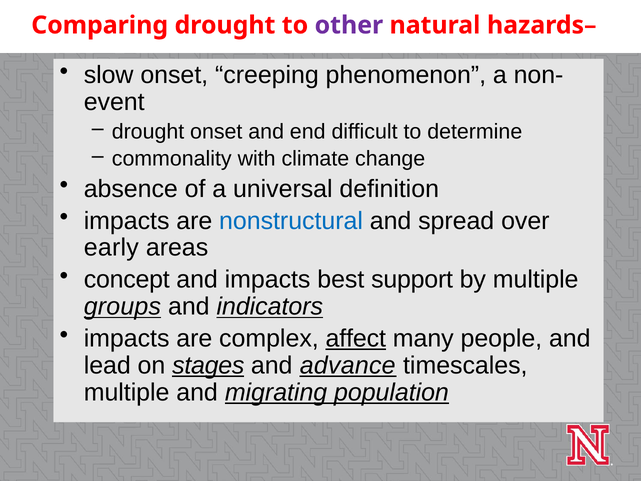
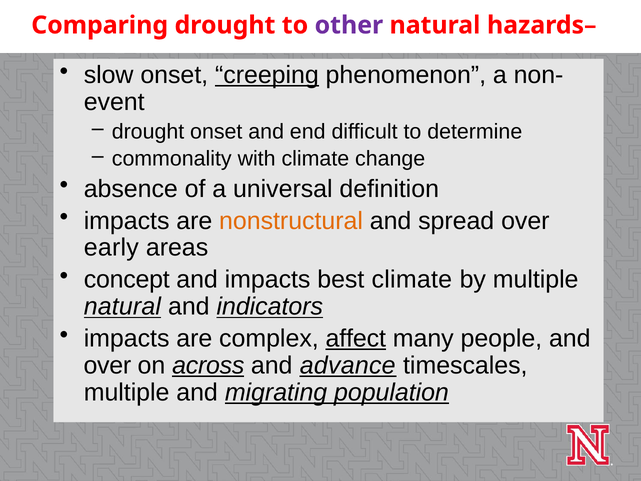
creeping underline: none -> present
nonstructural colour: blue -> orange
best support: support -> climate
groups at (122, 306): groups -> natural
lead at (107, 365): lead -> over
stages: stages -> across
